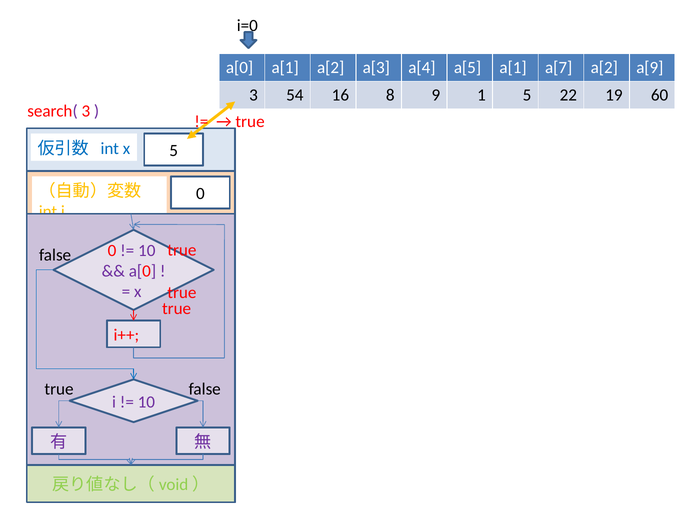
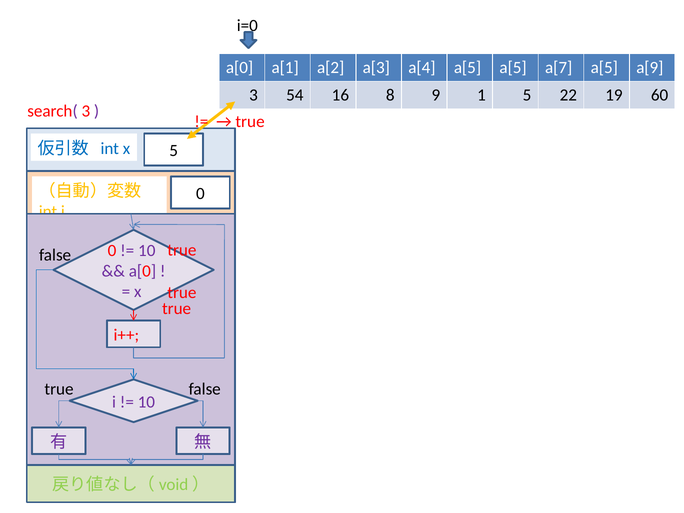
a[5 a[1: a[1 -> a[5
a[7 a[2: a[2 -> a[5
